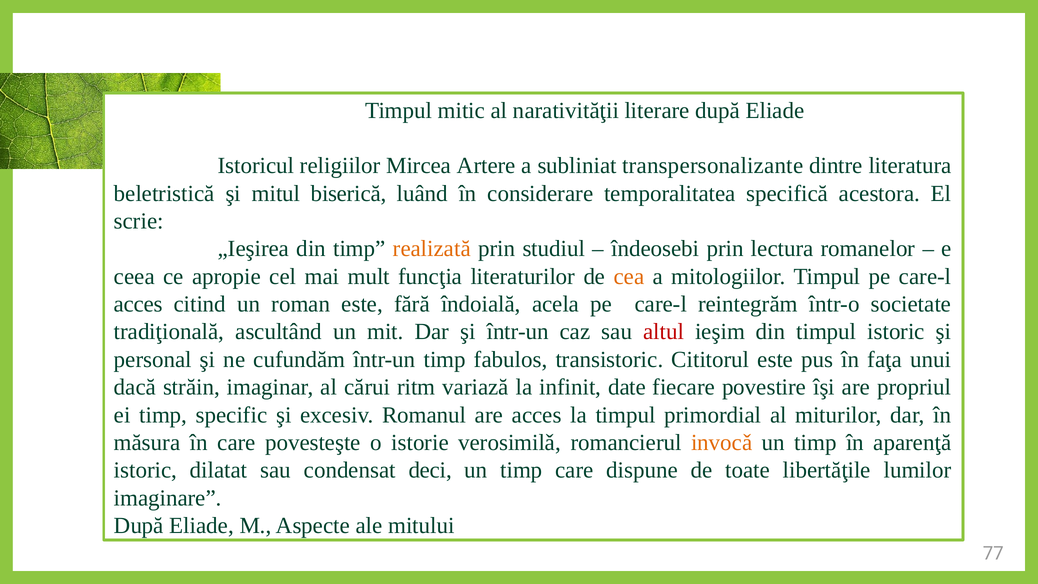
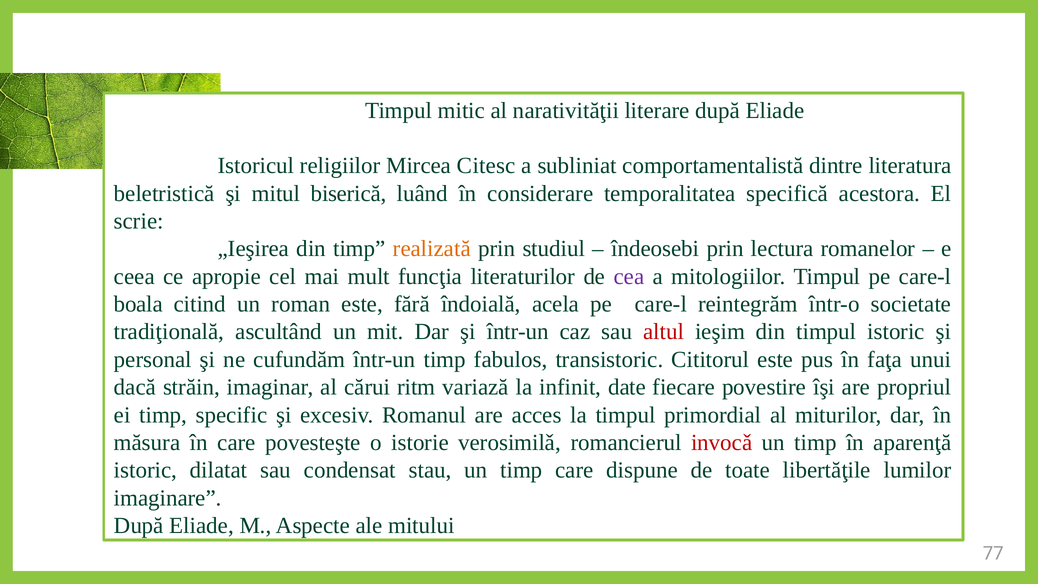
Artere: Artere -> Citesc
transpersonalizante: transpersonalizante -> comportamentalistă
cea colour: orange -> purple
acces at (138, 304): acces -> boala
invocǎ colour: orange -> red
deci: deci -> stau
